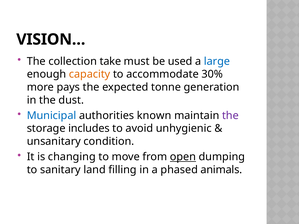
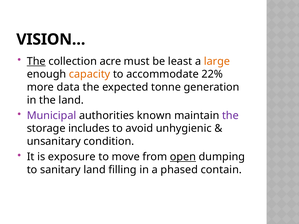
The at (36, 61) underline: none -> present
take: take -> acre
used: used -> least
large colour: blue -> orange
30%: 30% -> 22%
pays: pays -> data
the dust: dust -> land
Municipal colour: blue -> purple
changing: changing -> exposure
animals: animals -> contain
